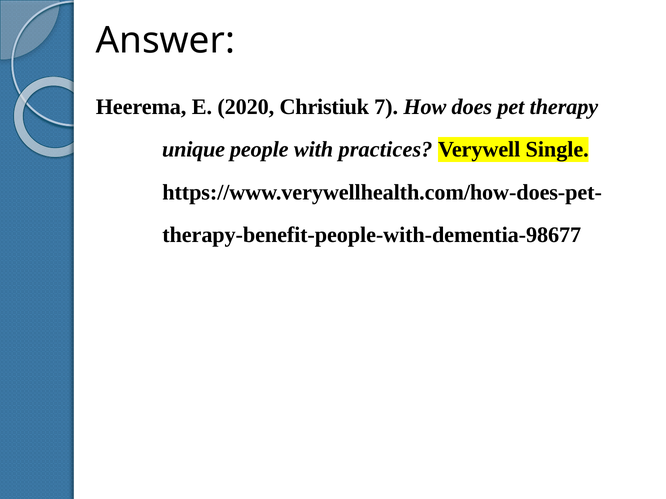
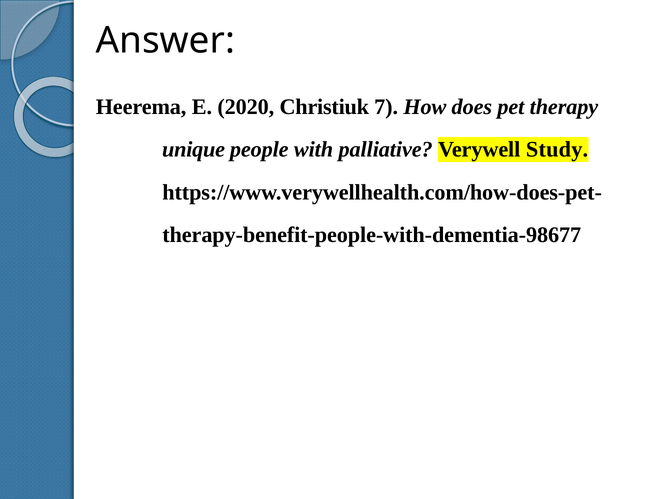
practices: practices -> palliative
Single: Single -> Study
